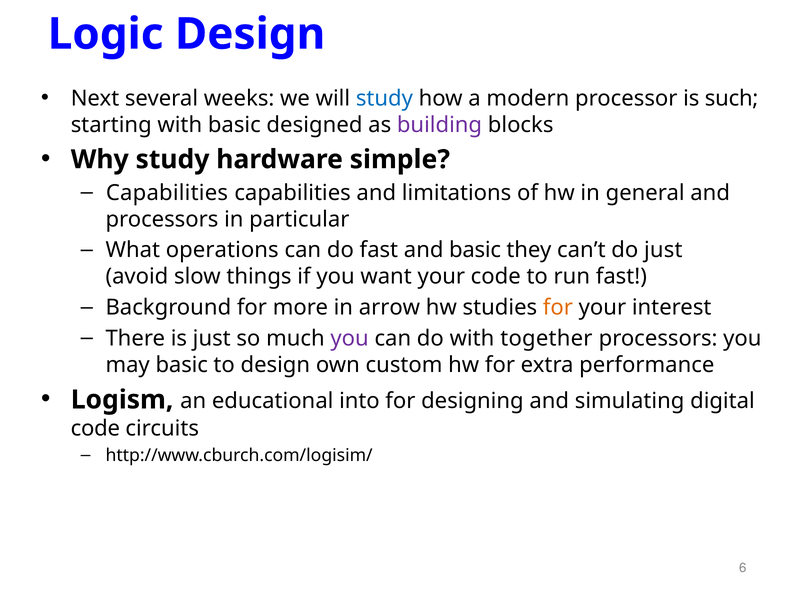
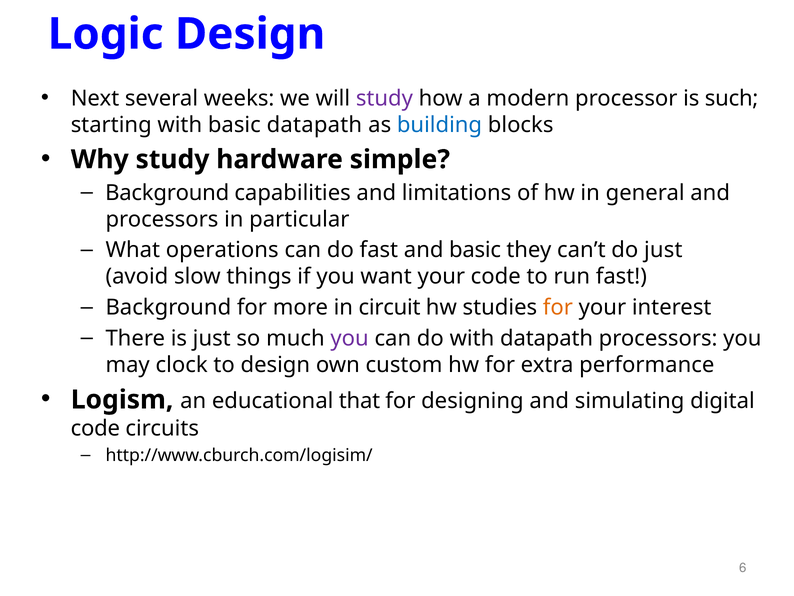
study at (384, 98) colour: blue -> purple
basic designed: designed -> datapath
building colour: purple -> blue
Capabilities at (167, 193): Capabilities -> Background
arrow: arrow -> circuit
with together: together -> datapath
may basic: basic -> clock
into: into -> that
